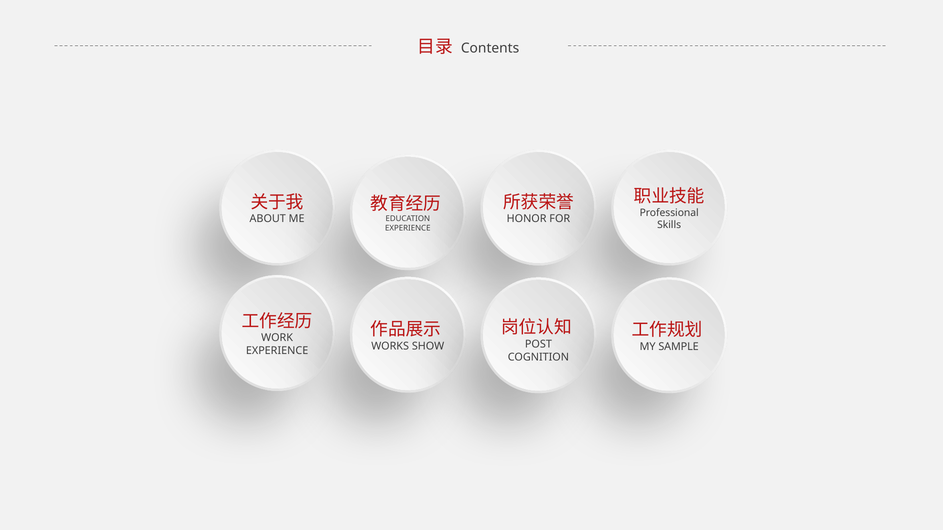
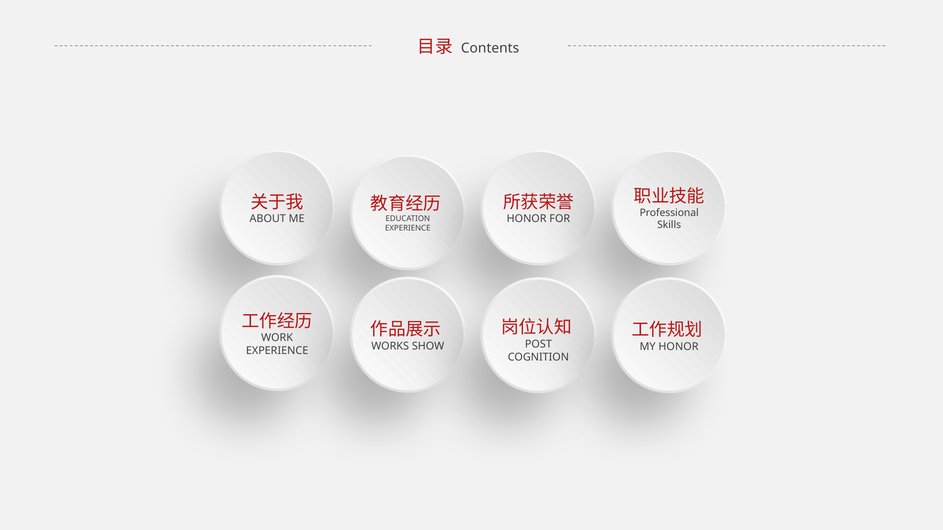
SAMPLE at (679, 347): SAMPLE -> HONOR
